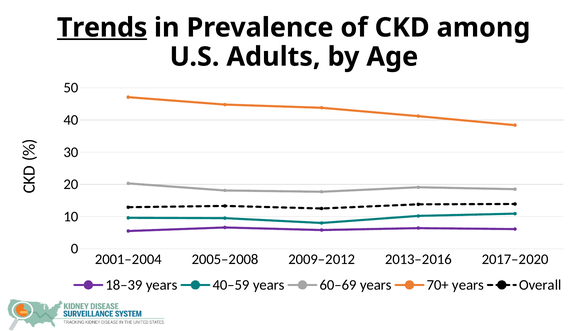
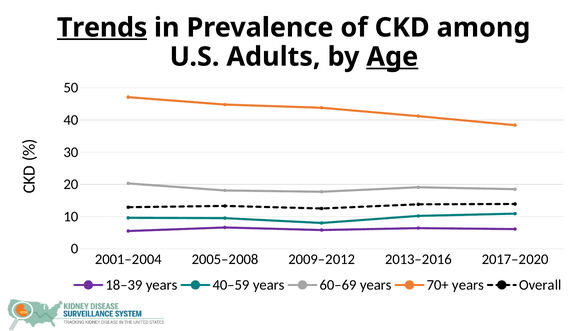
Age underline: none -> present
